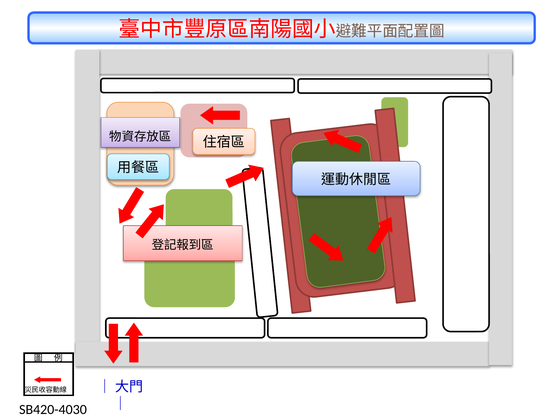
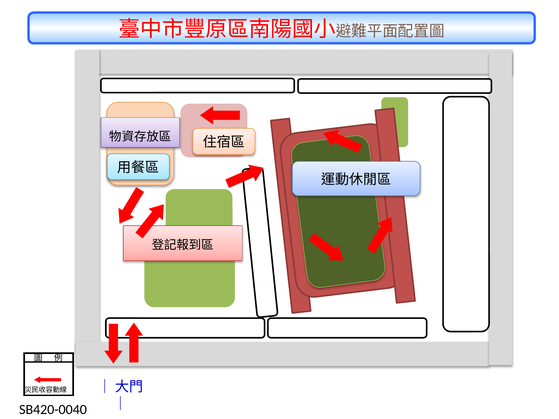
SB420-4030: SB420-4030 -> SB420-0040
